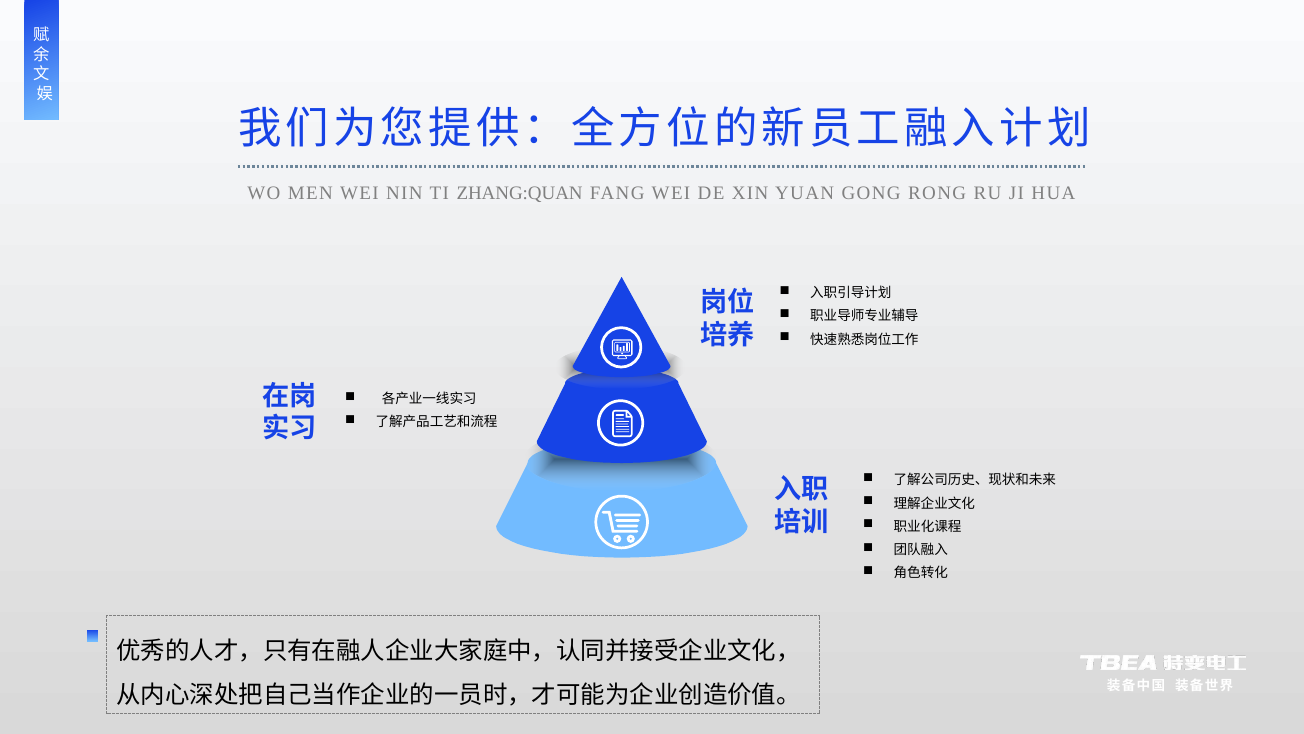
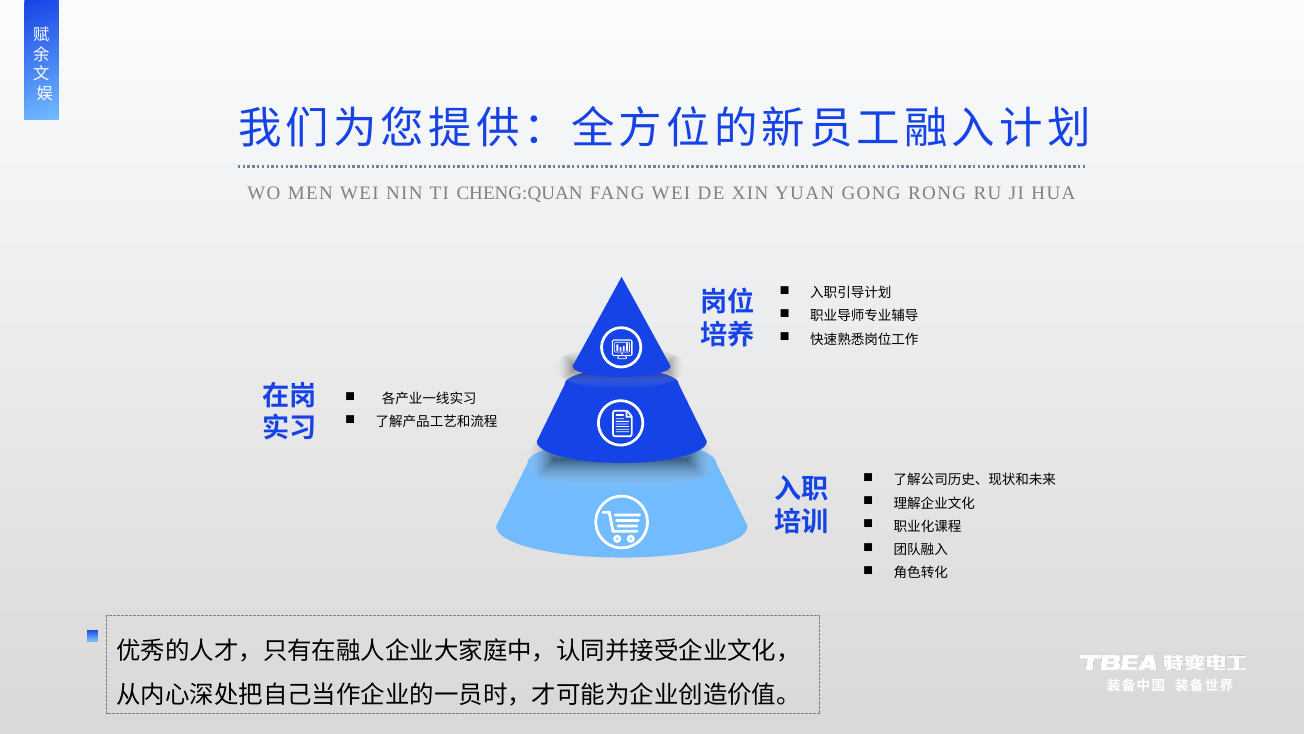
ZHANG:QUAN: ZHANG:QUAN -> CHENG:QUAN
